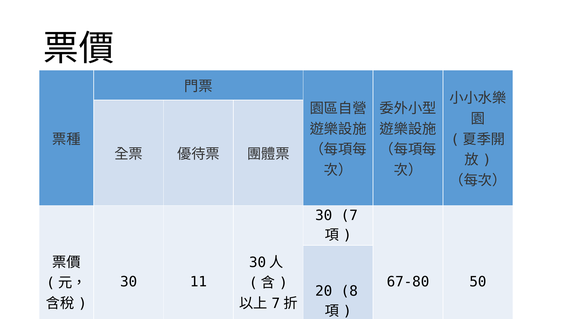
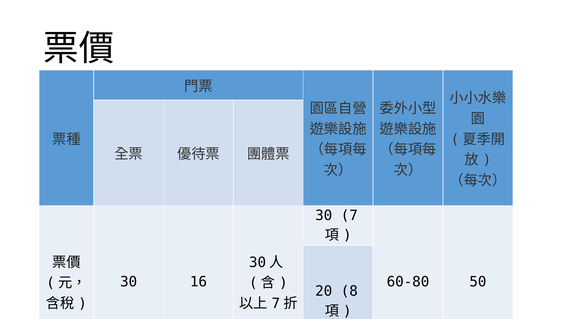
11: 11 -> 16
67-80: 67-80 -> 60-80
